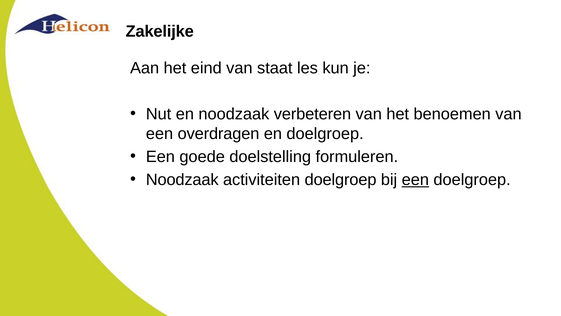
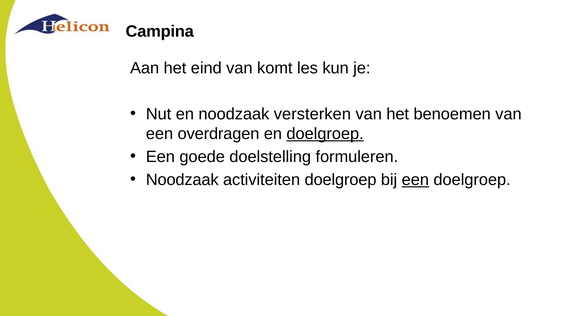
Zakelijke: Zakelijke -> Campina
staat: staat -> komt
verbeteren: verbeteren -> versterken
doelgroep at (325, 134) underline: none -> present
